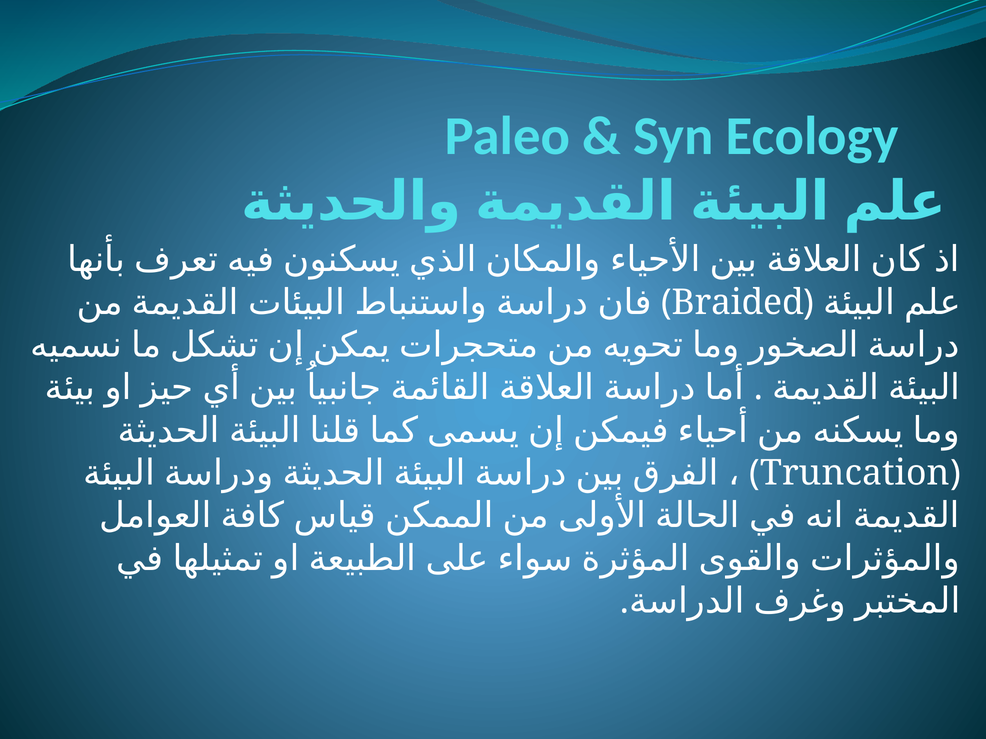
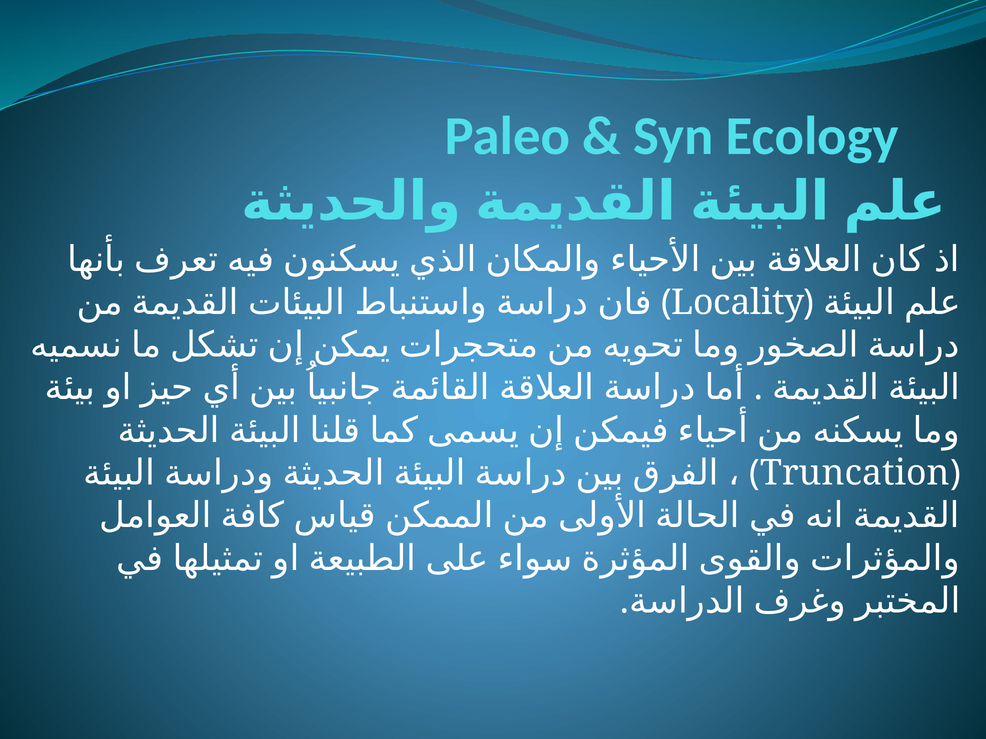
Braided: Braided -> Locality
